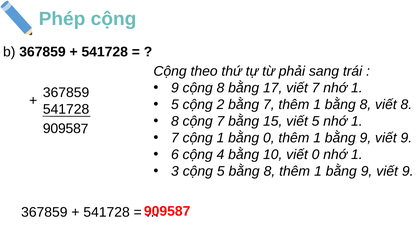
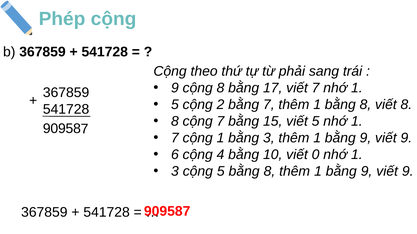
bằng 0: 0 -> 3
